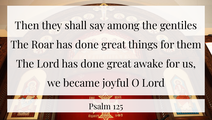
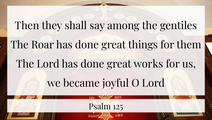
awake: awake -> works
